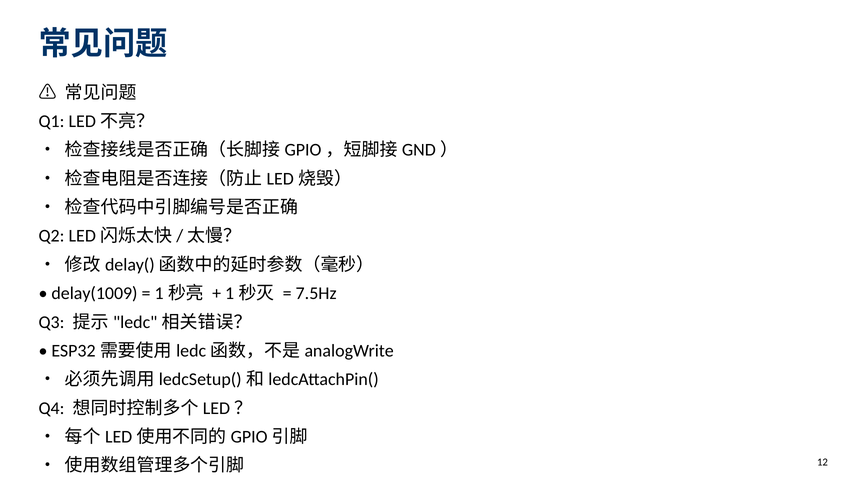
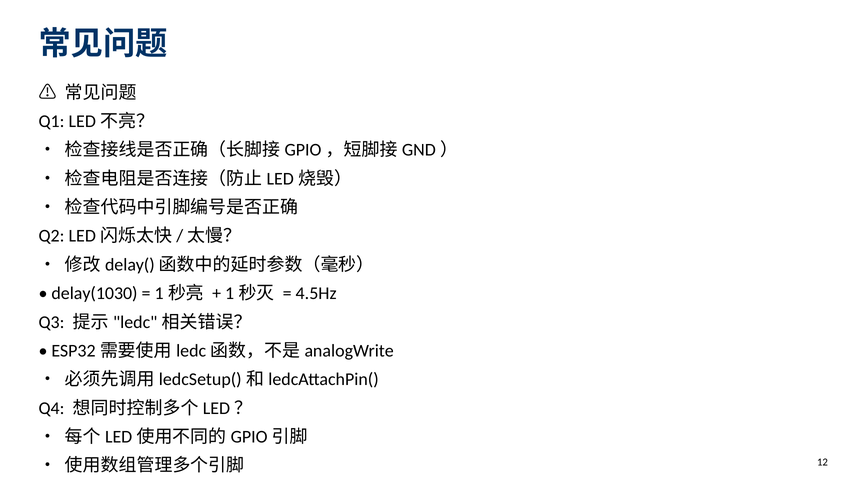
delay(1009: delay(1009 -> delay(1030
7.5Hz: 7.5Hz -> 4.5Hz
